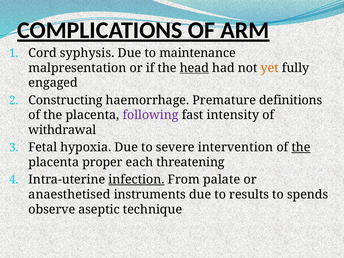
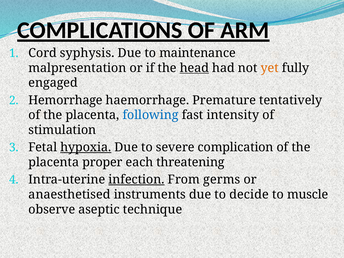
Constructing: Constructing -> Hemorrhage
definitions: definitions -> tentatively
following colour: purple -> blue
withdrawal: withdrawal -> stimulation
hypoxia underline: none -> present
intervention: intervention -> complication
the at (301, 147) underline: present -> none
palate: palate -> germs
results: results -> decide
spends: spends -> muscle
